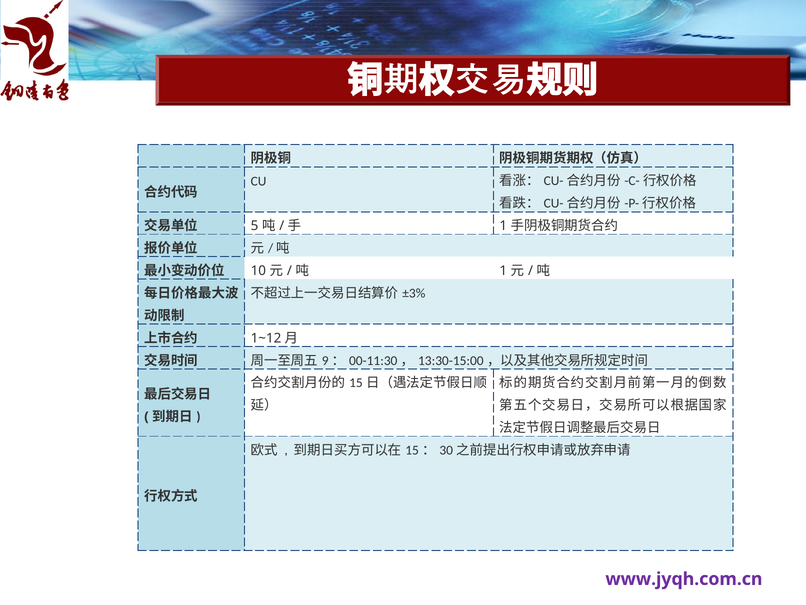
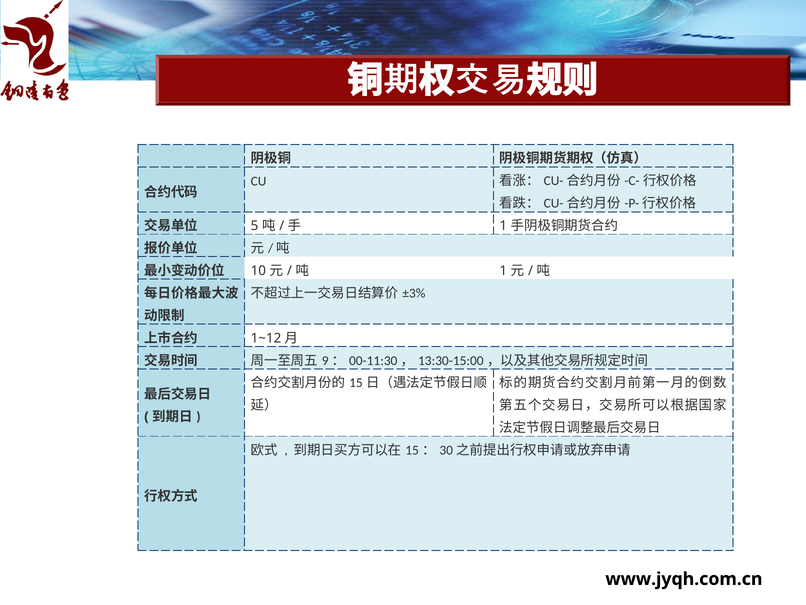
www.jyqh.com.cn colour: purple -> black
